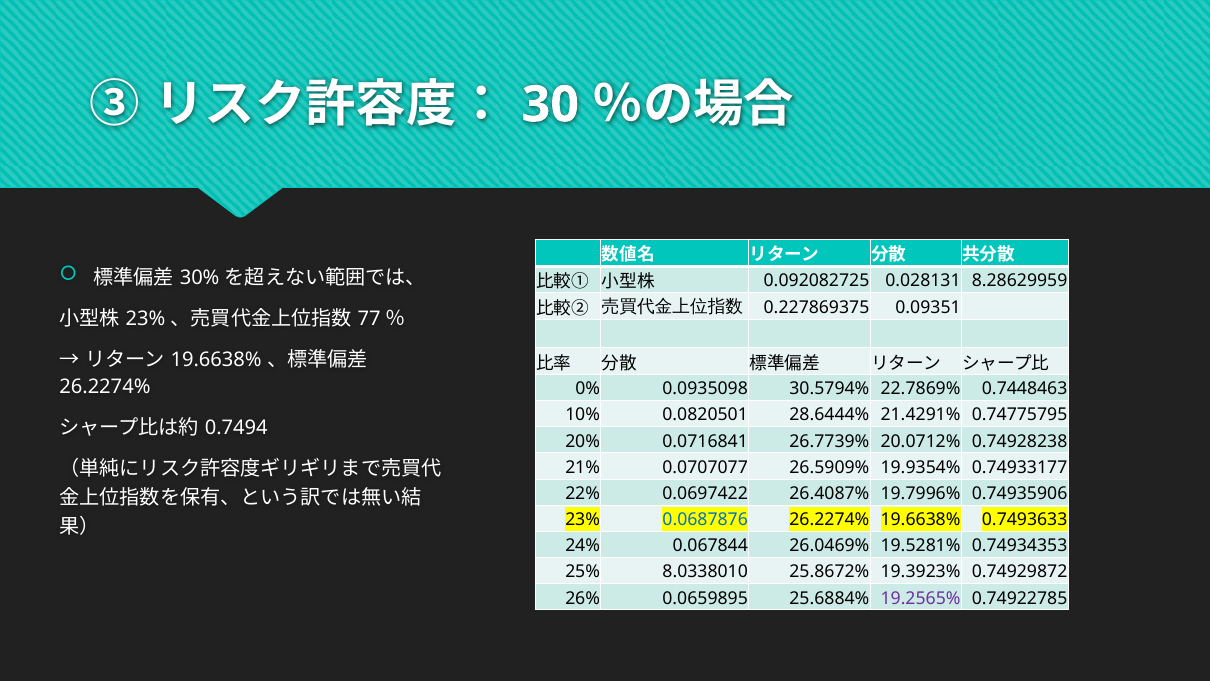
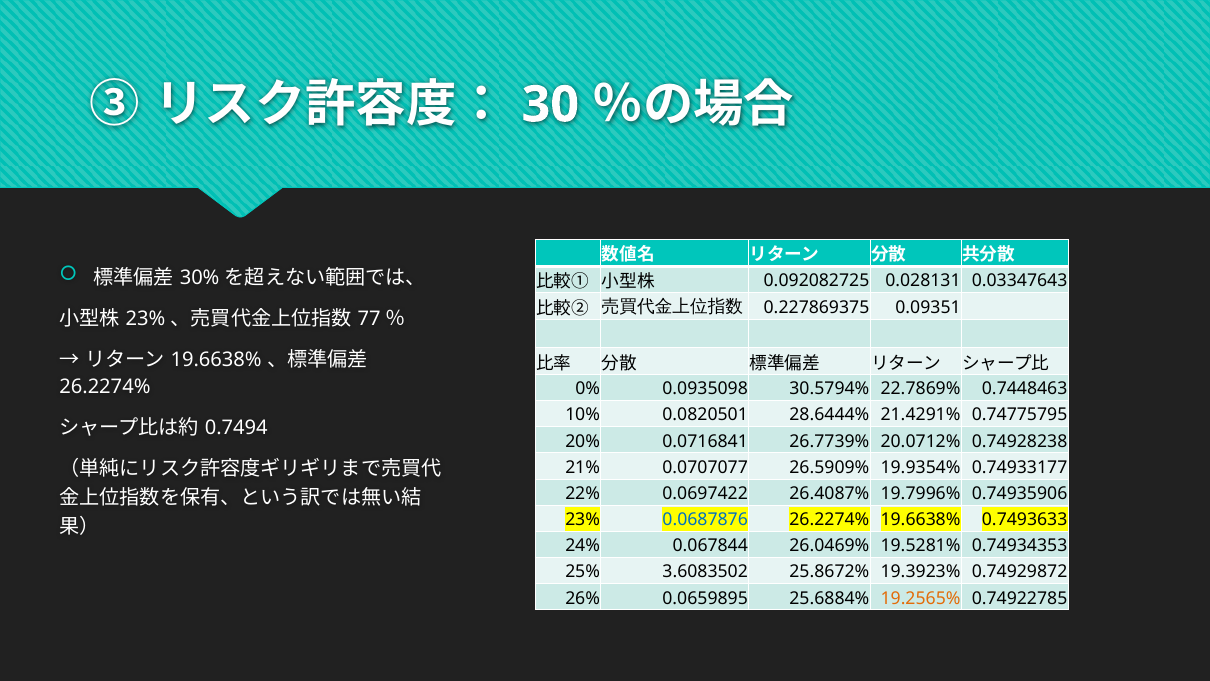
8.28629959: 8.28629959 -> 0.03347643
8.0338010: 8.0338010 -> 3.6083502
19.2565% colour: purple -> orange
